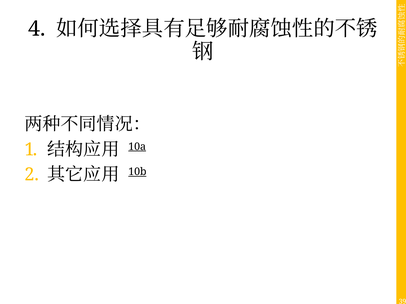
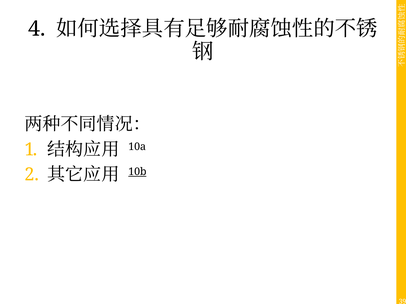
10a underline: present -> none
